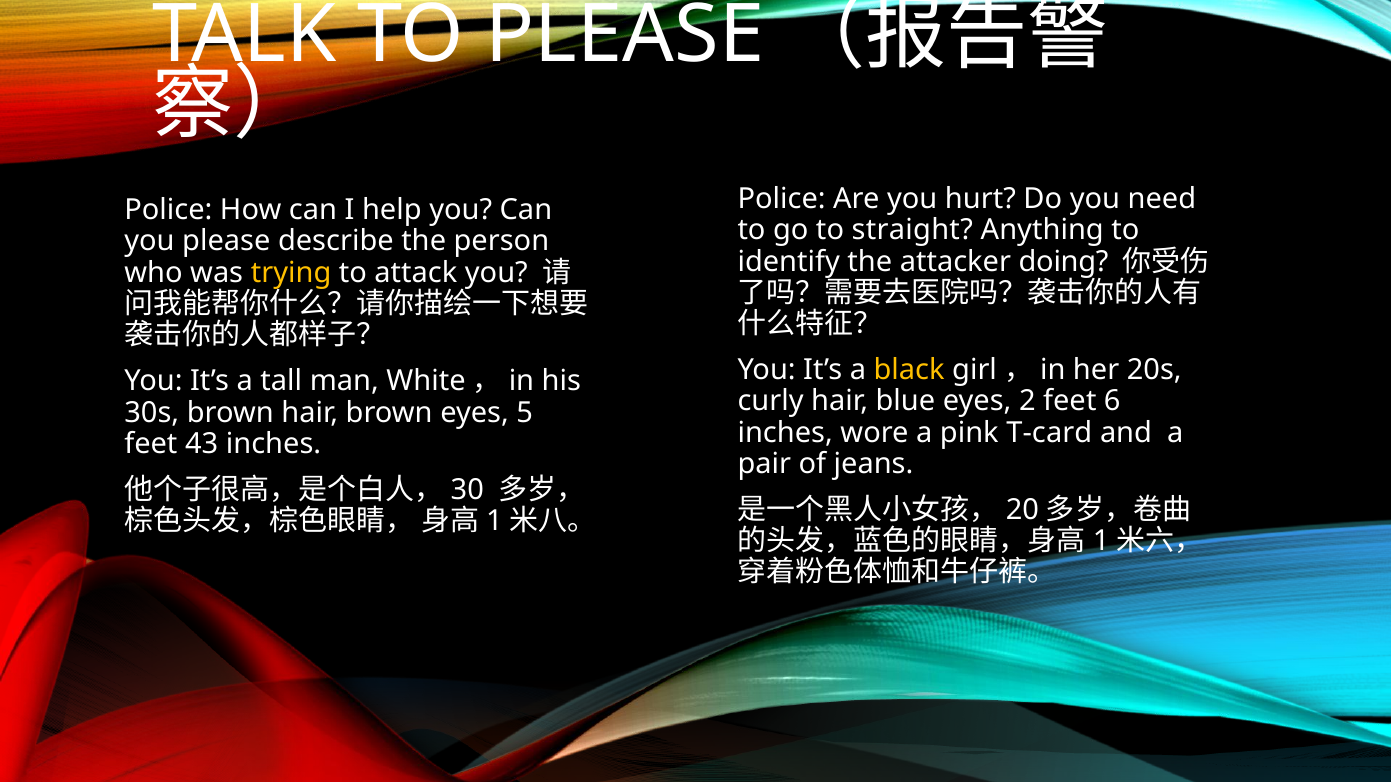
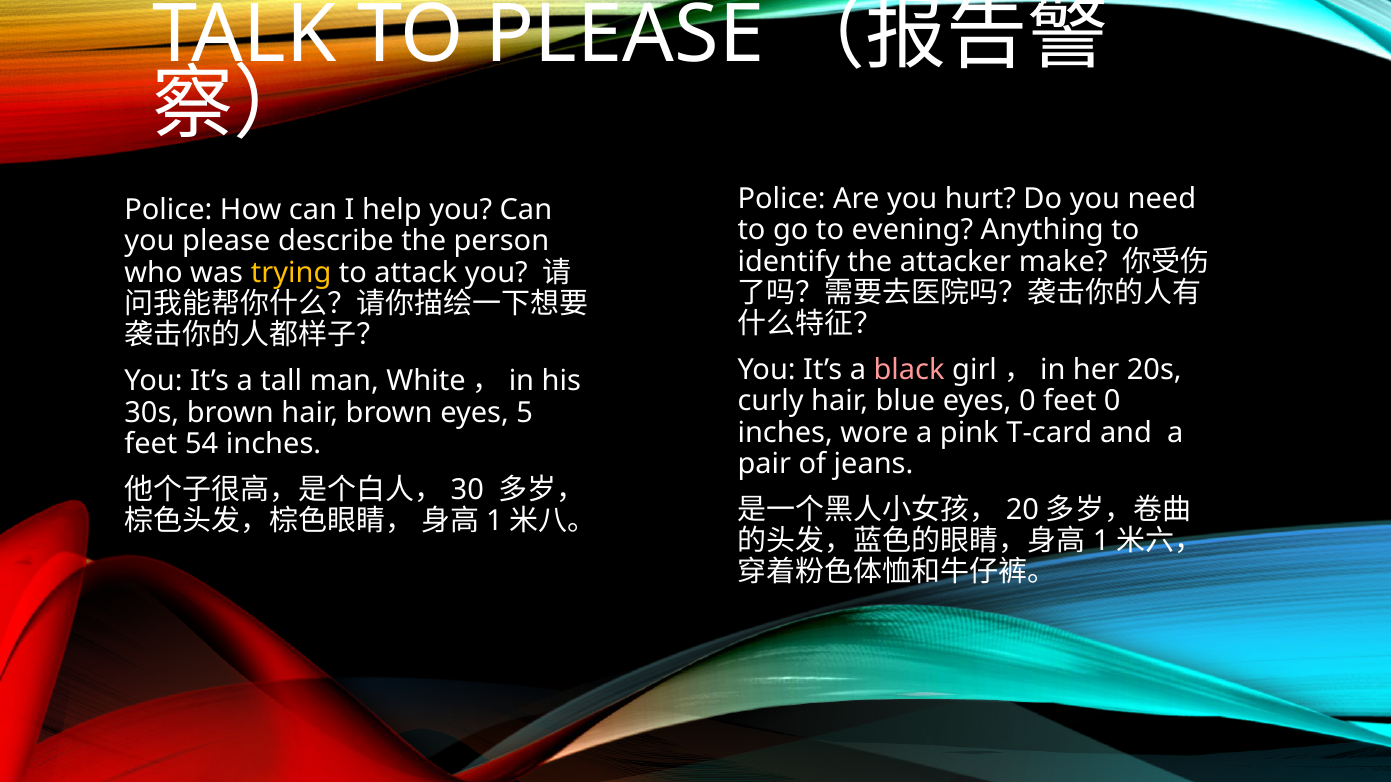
straight: straight -> evening
doing: doing -> make
black colour: yellow -> pink
eyes 2: 2 -> 0
feet 6: 6 -> 0
43: 43 -> 54
